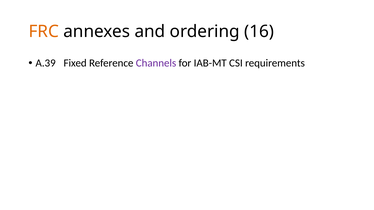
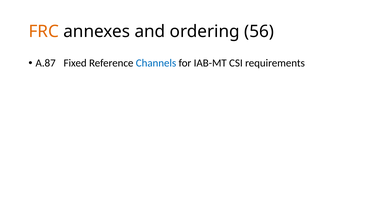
16: 16 -> 56
A.39: A.39 -> A.87
Channels colour: purple -> blue
